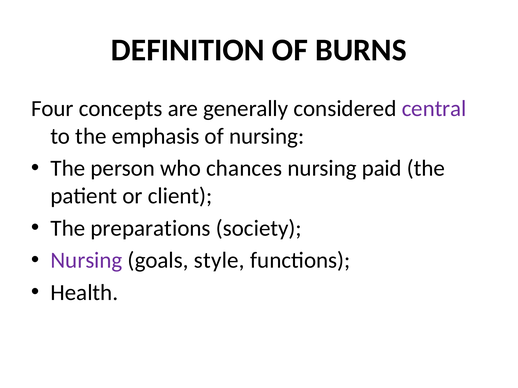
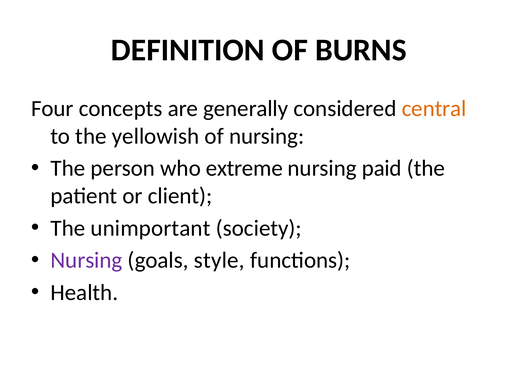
central colour: purple -> orange
emphasis: emphasis -> yellowish
chances: chances -> extreme
preparations: preparations -> unimportant
